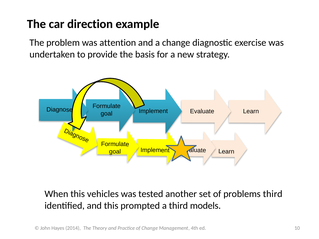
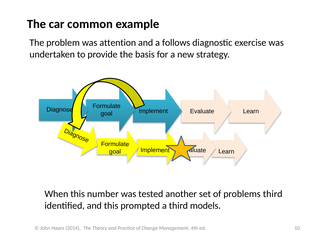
direction: direction -> common
a change: change -> follows
vehicles: vehicles -> number
